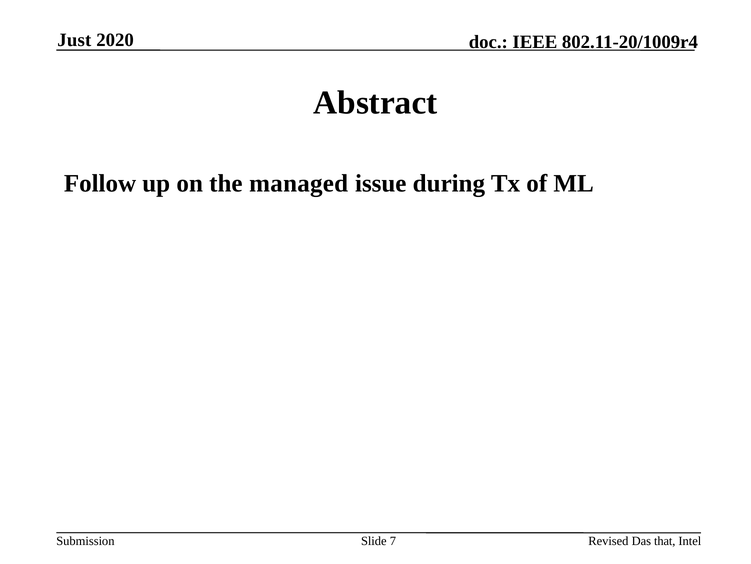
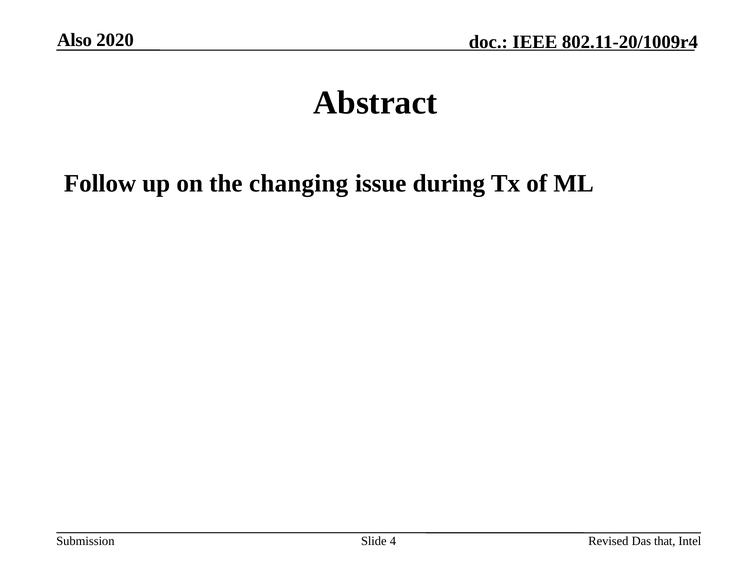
Just: Just -> Also
managed: managed -> changing
7: 7 -> 4
